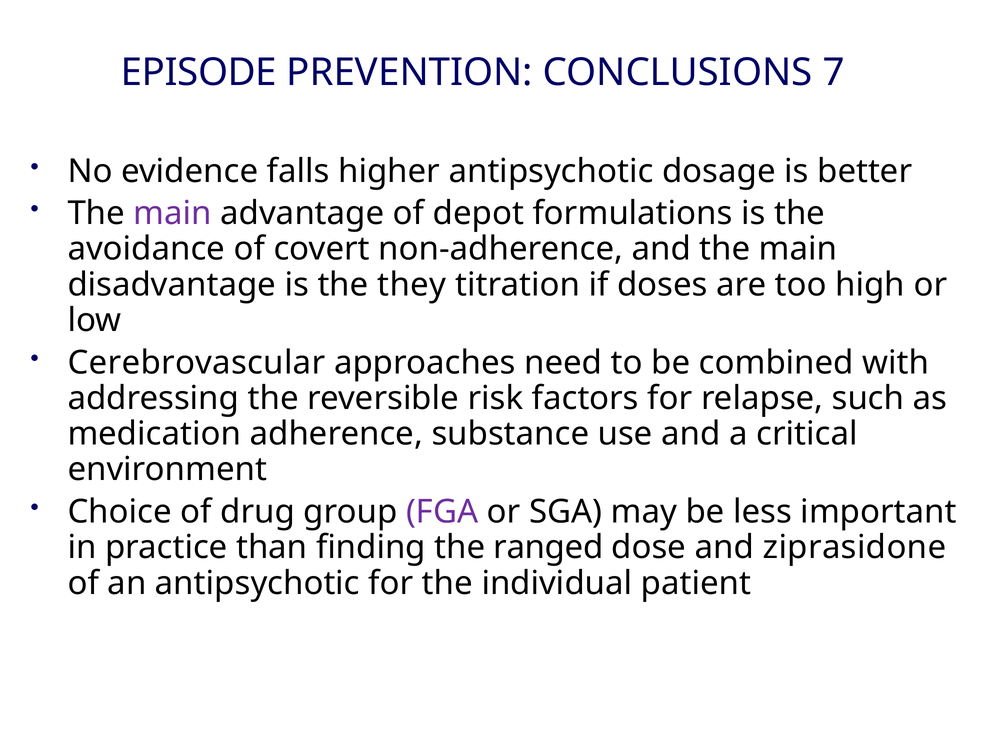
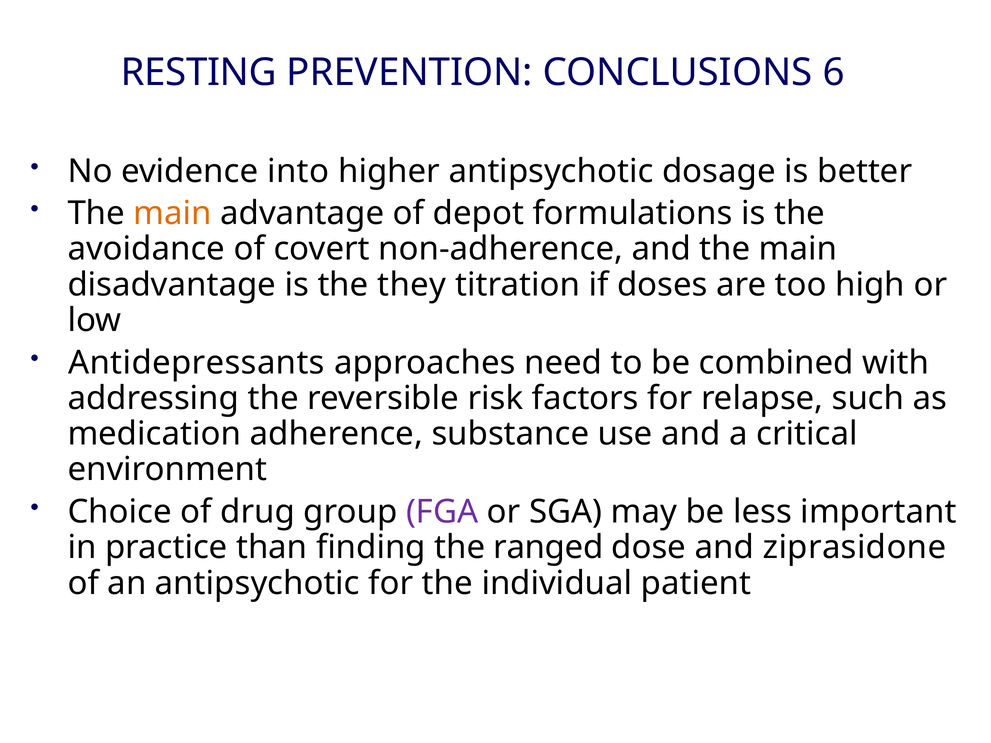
EPISODE: EPISODE -> RESTING
7: 7 -> 6
falls: falls -> into
main at (173, 214) colour: purple -> orange
Cerebrovascular: Cerebrovascular -> Antidepressants
